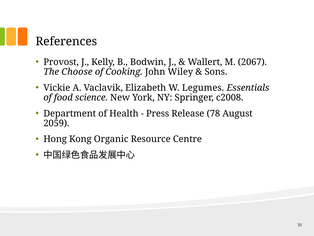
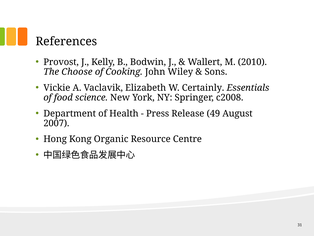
2067: 2067 -> 2010
Legumes: Legumes -> Certainly
78: 78 -> 49
2059: 2059 -> 2007
